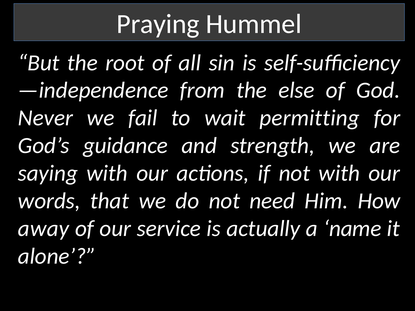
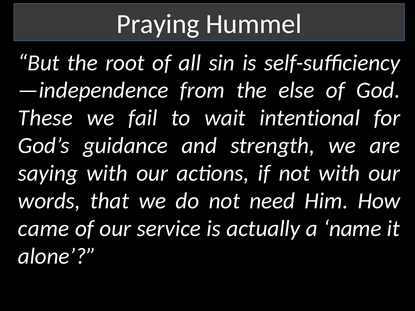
Never: Never -> These
permitting: permitting -> intentional
away: away -> came
